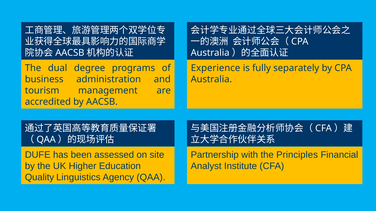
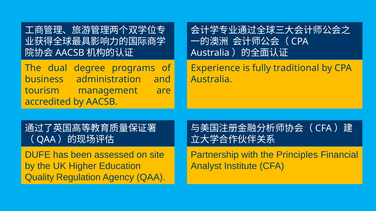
separately: separately -> traditional
Linguistics: Linguistics -> Regulation
